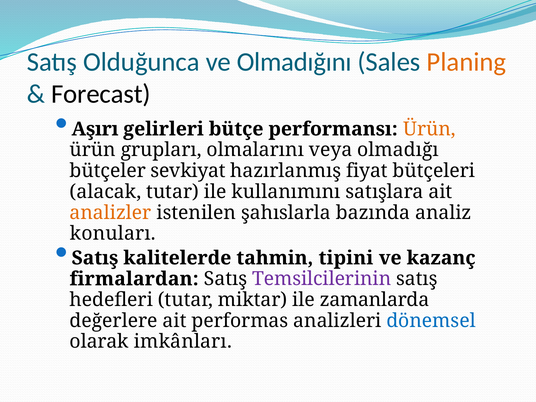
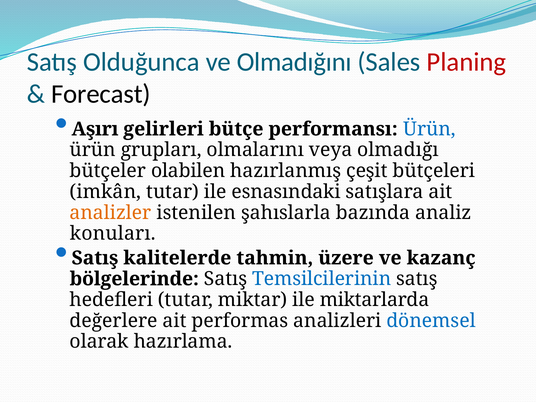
Planing colour: orange -> red
Ürün at (429, 129) colour: orange -> blue
sevkiyat: sevkiyat -> olabilen
fiyat: fiyat -> çeşit
alacak: alacak -> imkân
kullanımını: kullanımını -> esnasındaki
tipini: tipini -> üzere
firmalardan: firmalardan -> bölgelerinde
Temsilcilerinin colour: purple -> blue
zamanlarda: zamanlarda -> miktarlarda
imkânları: imkânları -> hazırlama
